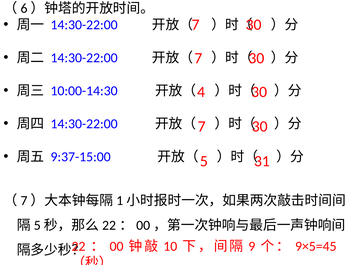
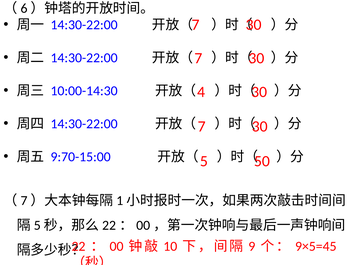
9:37-15:00: 9:37-15:00 -> 9:70-15:00
31: 31 -> 50
